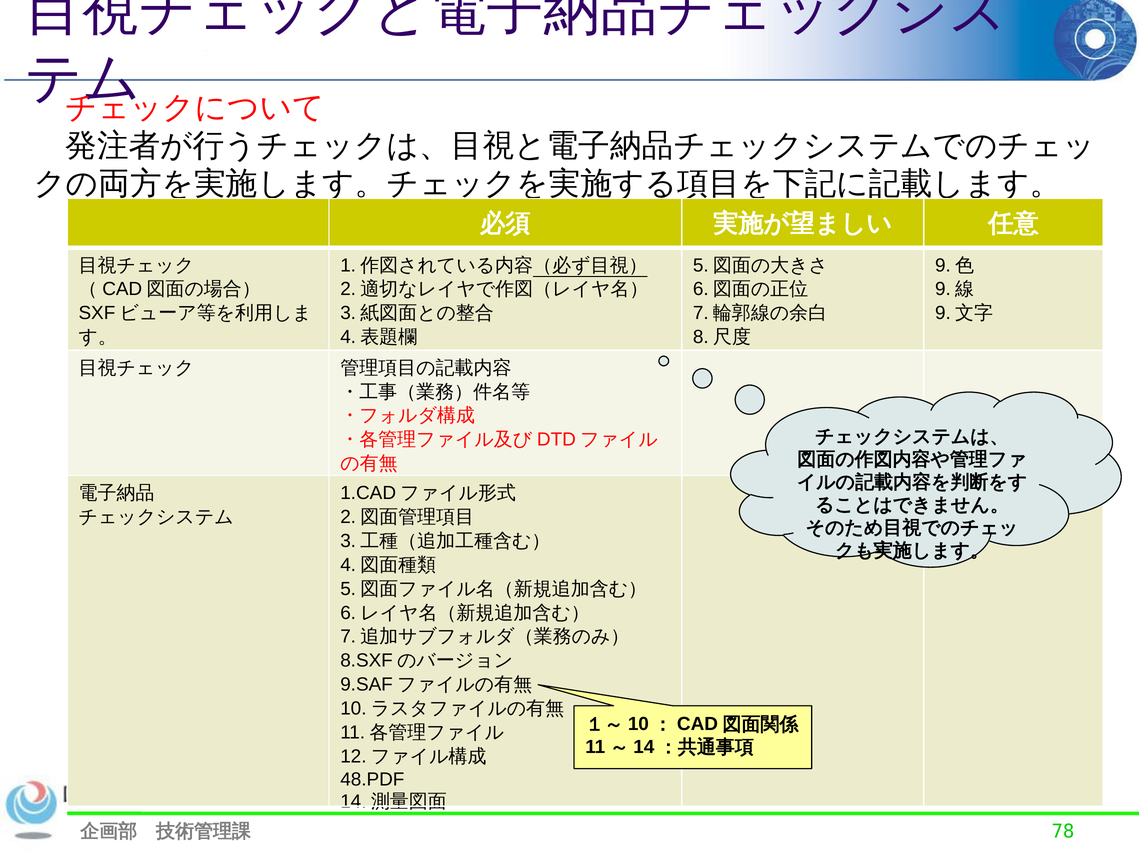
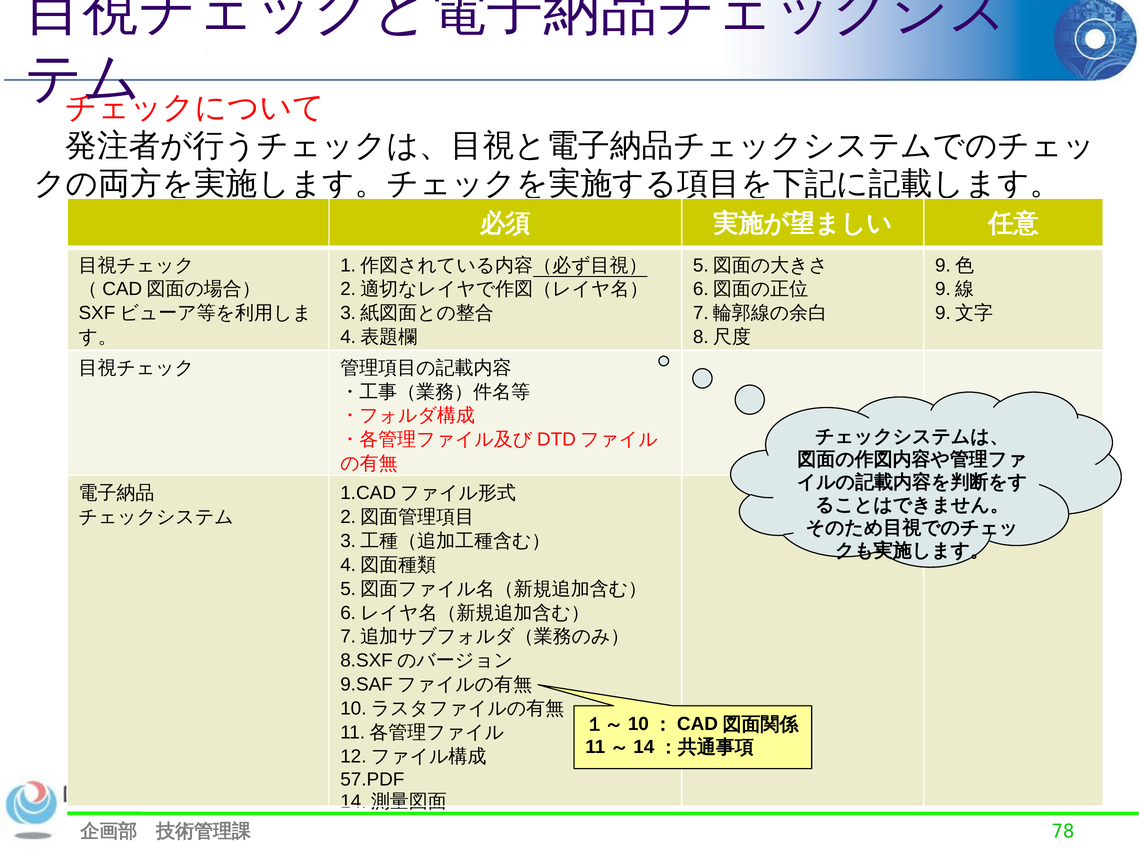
48.PDF: 48.PDF -> 57.PDF
